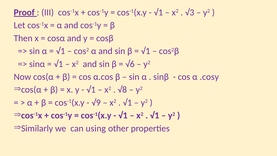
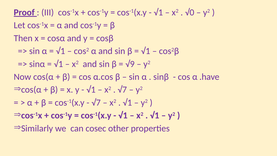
√3: √3 -> √0
√6: √6 -> √9
.cosy: .cosy -> .have
√8 at (122, 90): √8 -> √7
√9 at (96, 103): √9 -> √7
using: using -> cosec
